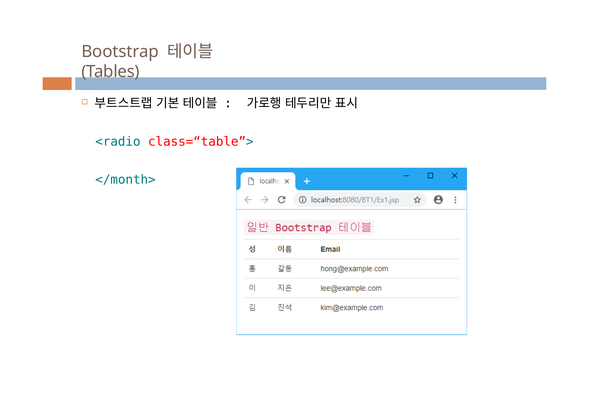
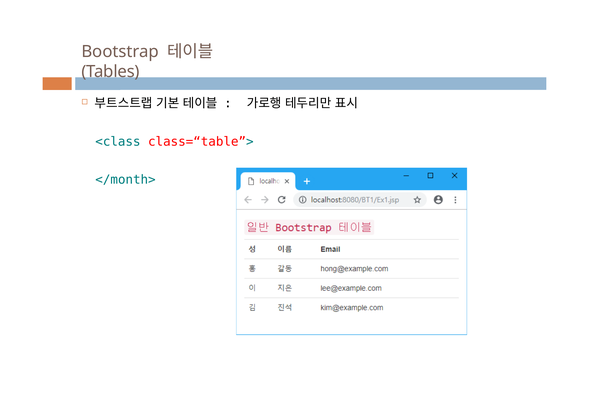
<radio: <radio -> <class
